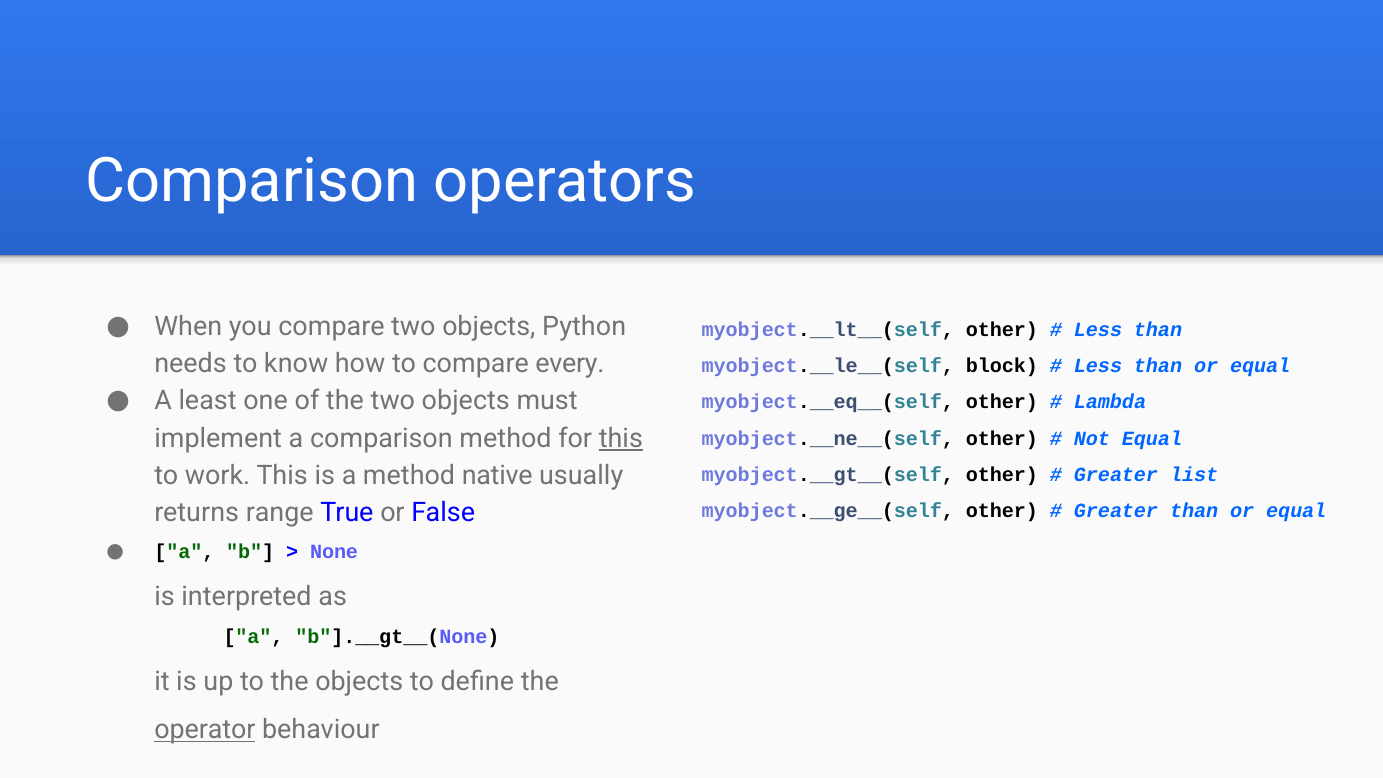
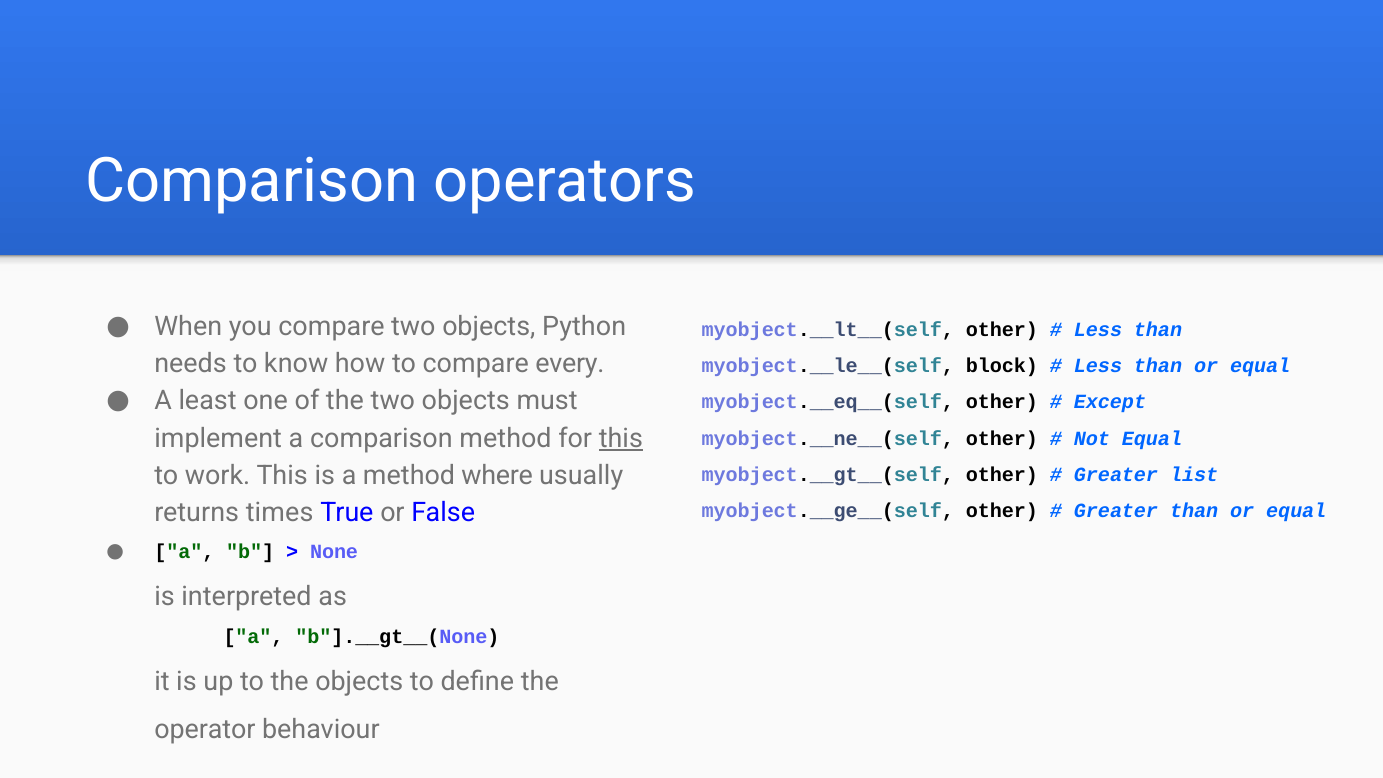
Lambda: Lambda -> Except
native: native -> where
range: range -> times
operator underline: present -> none
